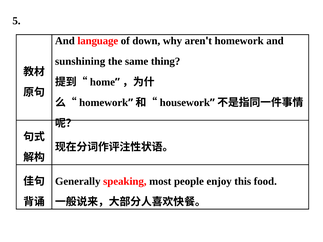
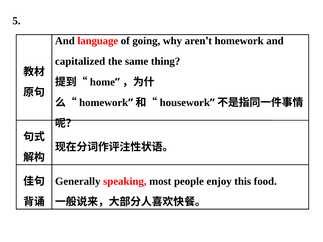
down: down -> going
sunshining: sunshining -> capitalized
